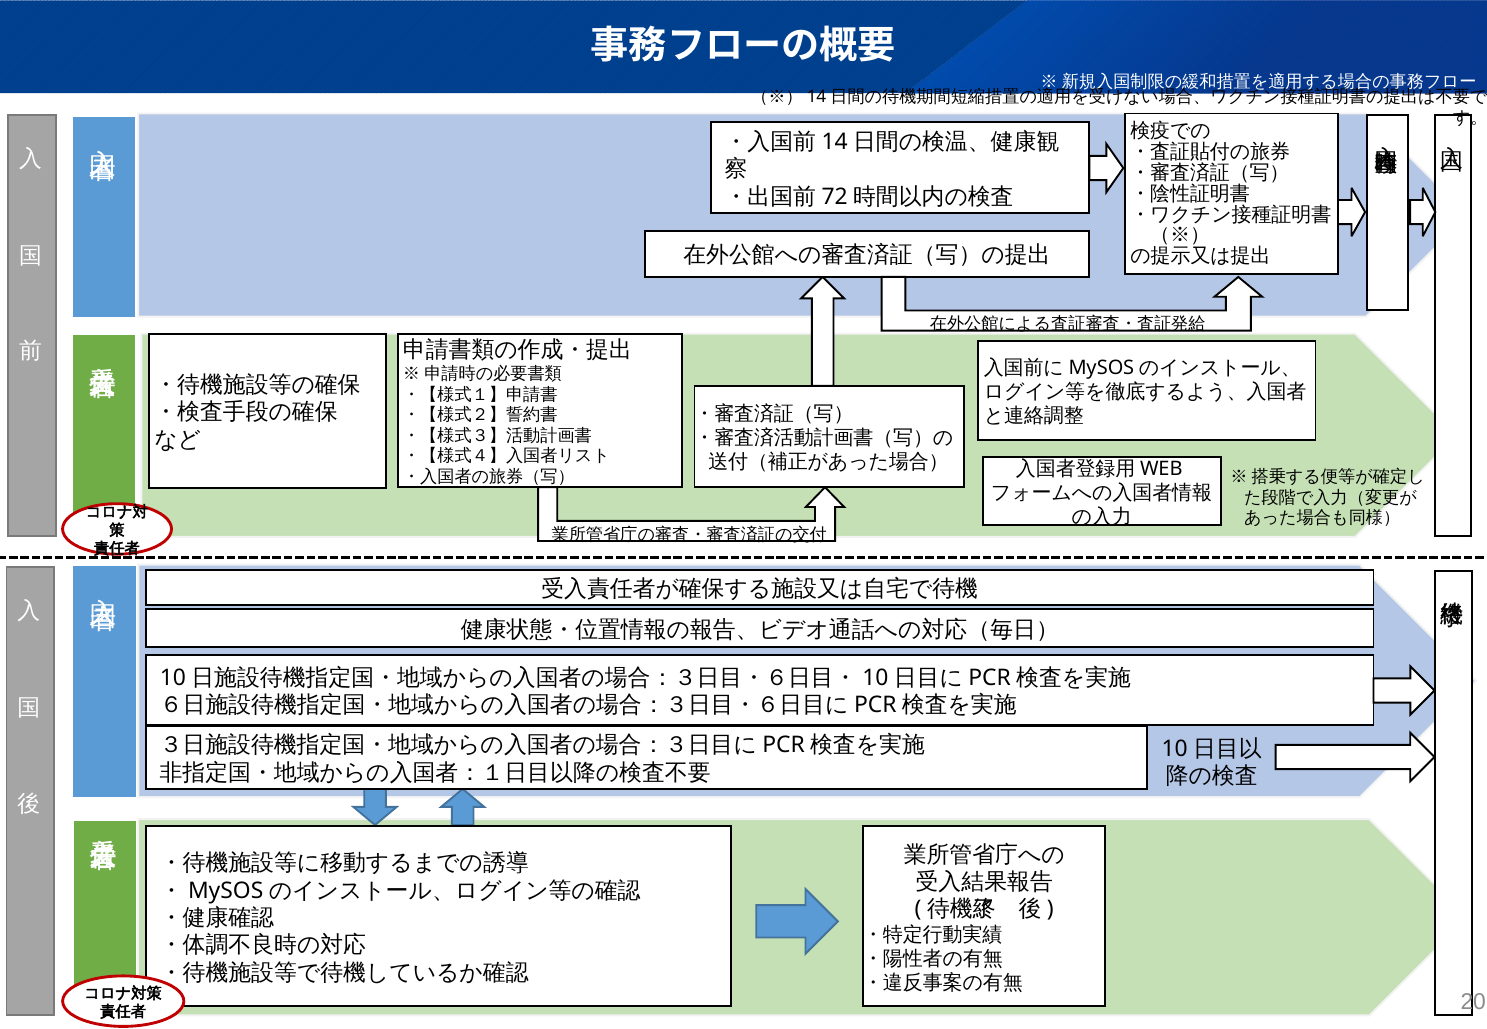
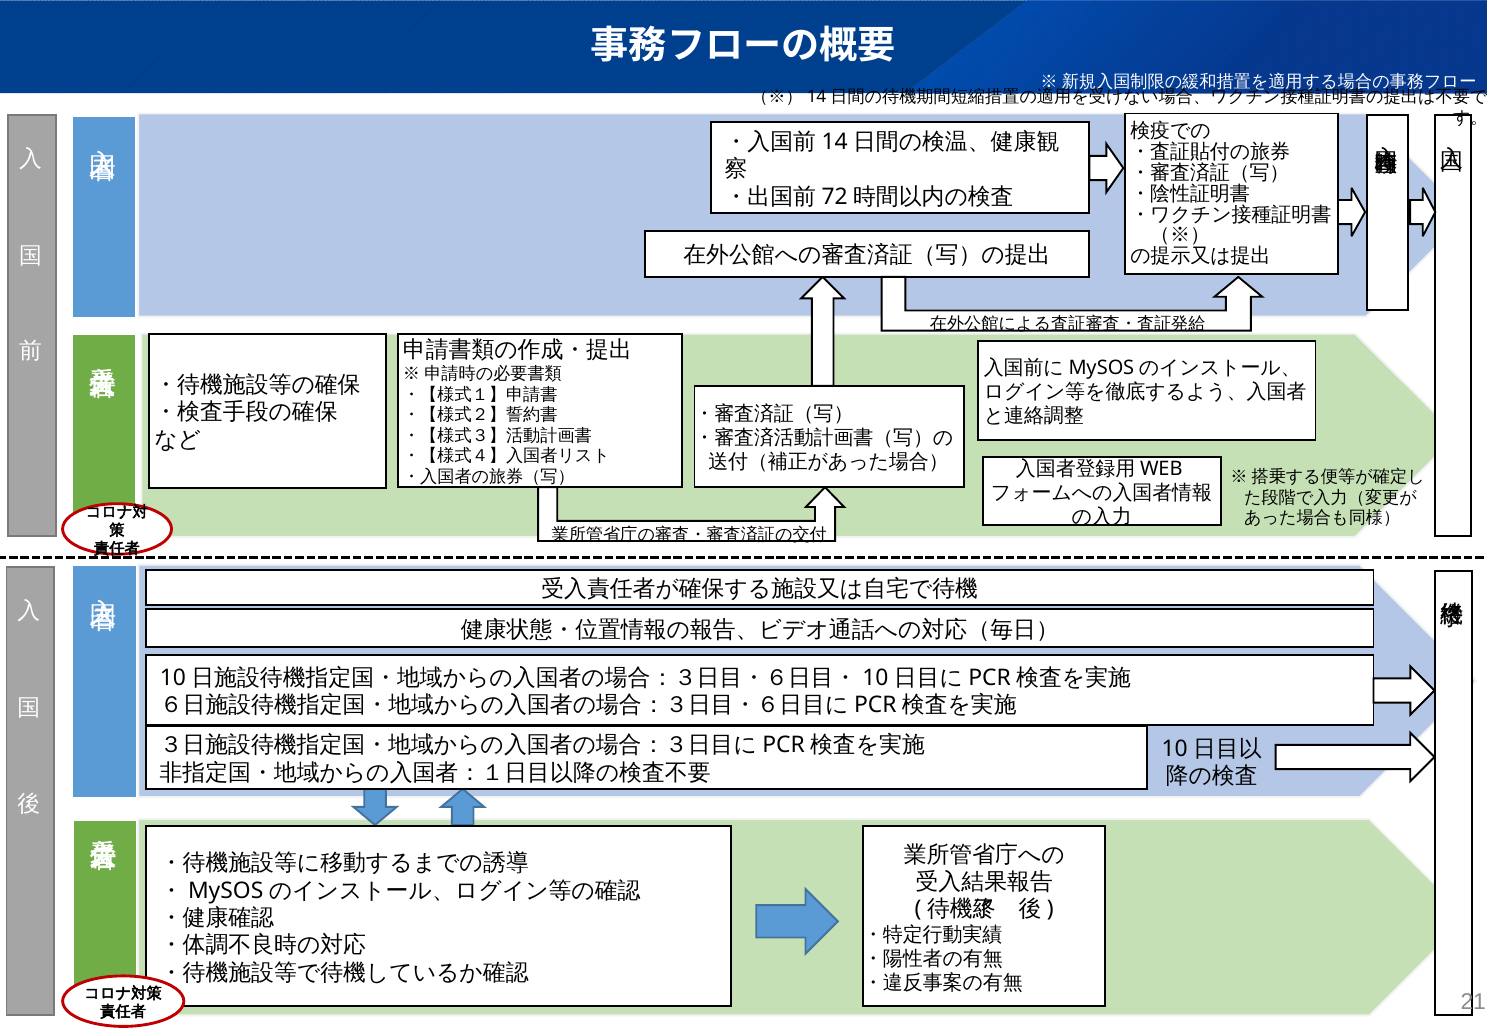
20: 20 -> 21
